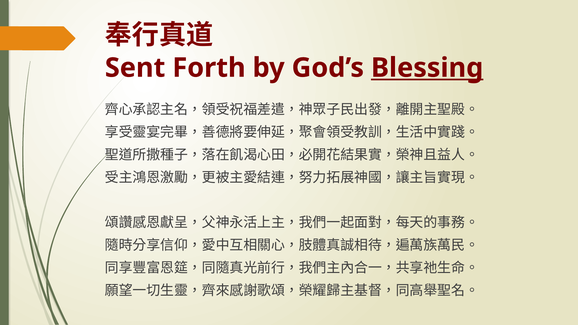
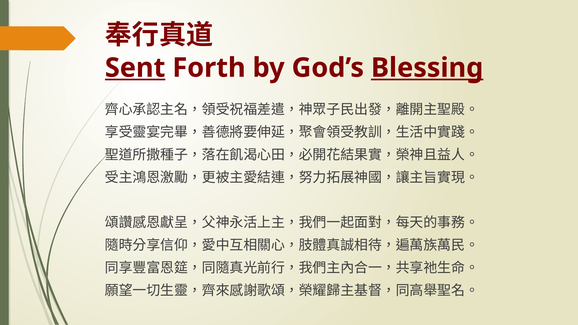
Sent underline: none -> present
